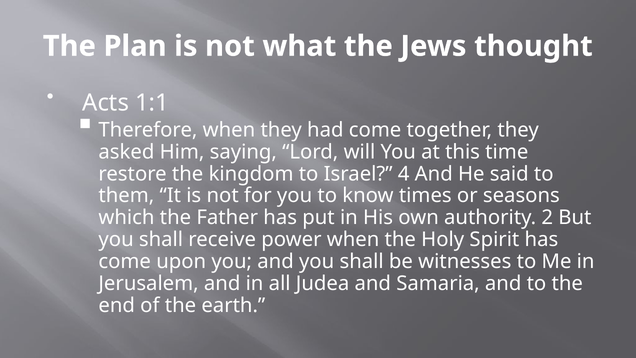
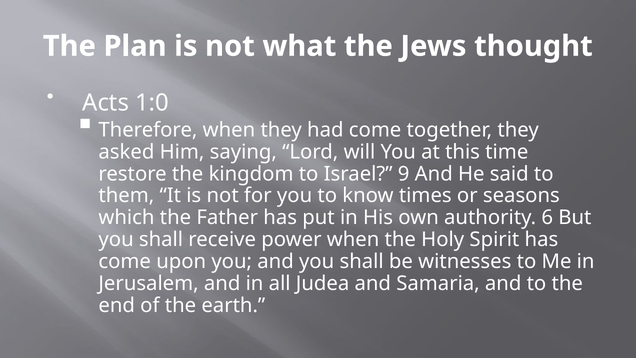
1:1: 1:1 -> 1:0
4: 4 -> 9
2: 2 -> 6
